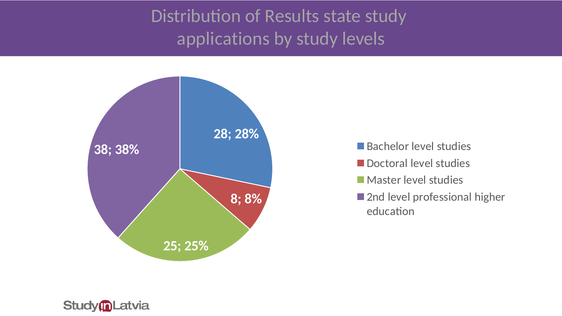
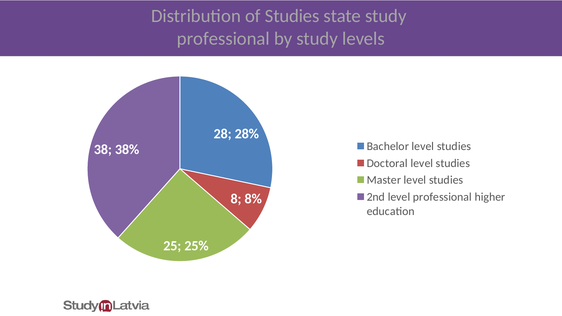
of Results: Results -> Studies
applications at (223, 39): applications -> professional
